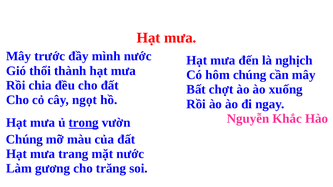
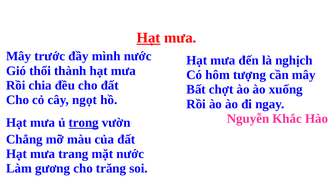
Hạt at (148, 38) underline: none -> present
hôm chúng: chúng -> tượng
Chúng at (24, 140): Chúng -> Chẳng
